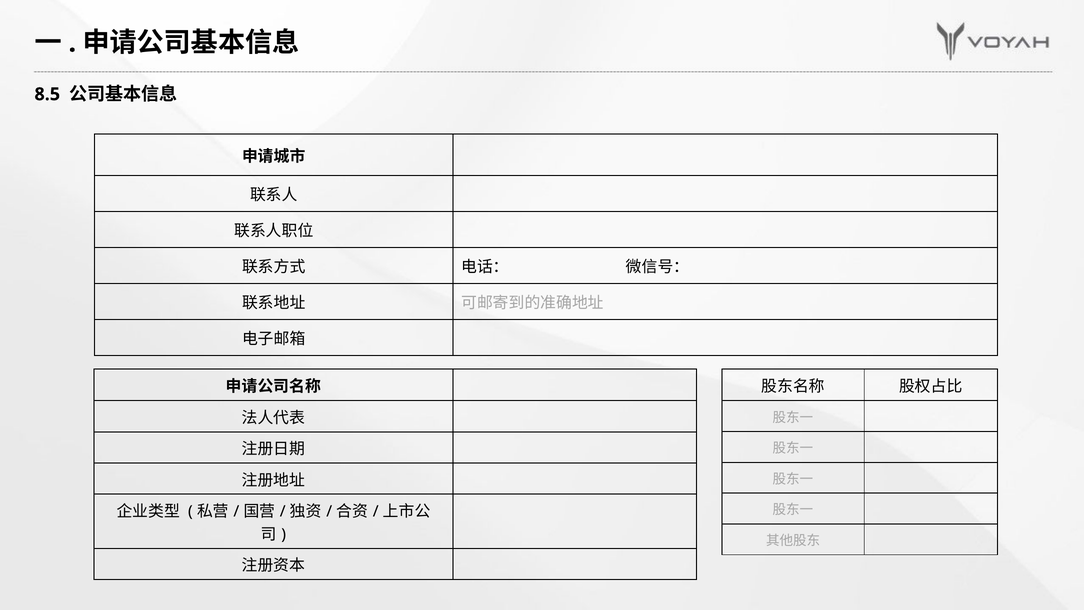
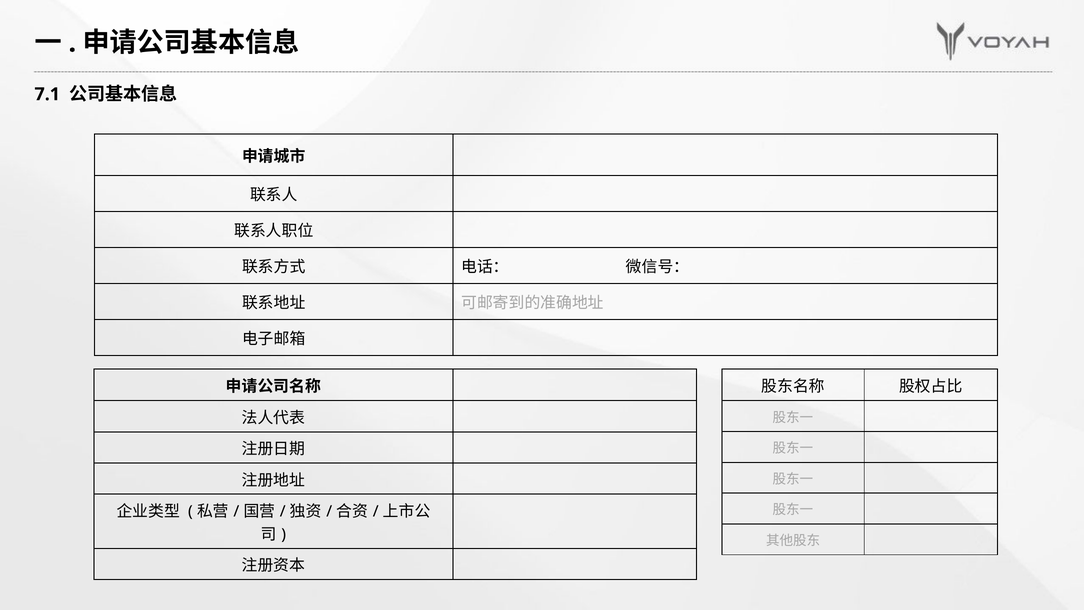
8.5: 8.5 -> 7.1
